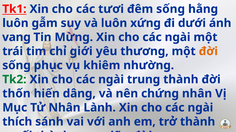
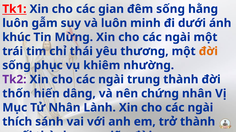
tươi: tươi -> gian
xứng: xứng -> minh
vang: vang -> khúc
giới: giới -> thái
Tk2 colour: green -> purple
